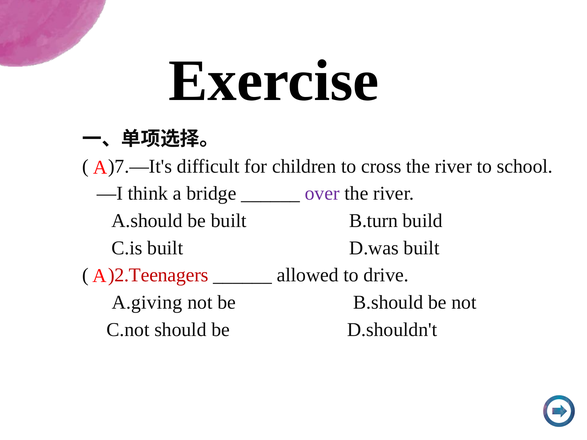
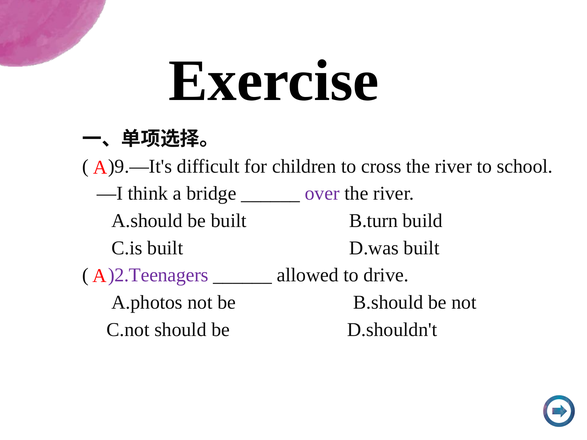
)7.—It's: )7.—It's -> )9.—It's
)2.Teenagers colour: red -> purple
A.giving: A.giving -> A.photos
